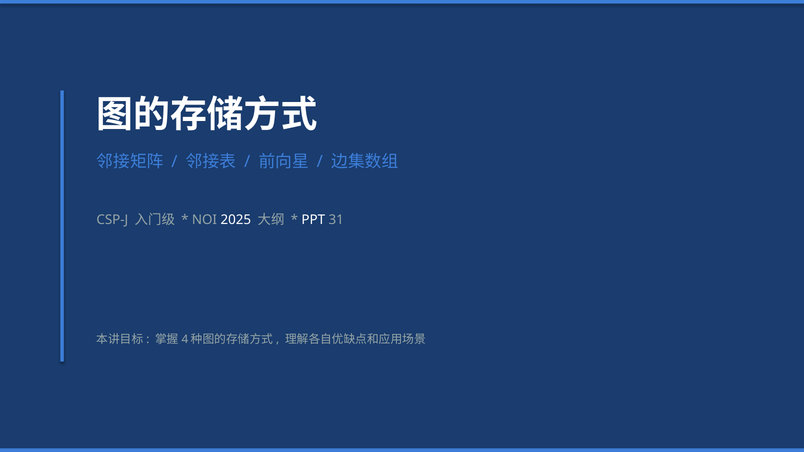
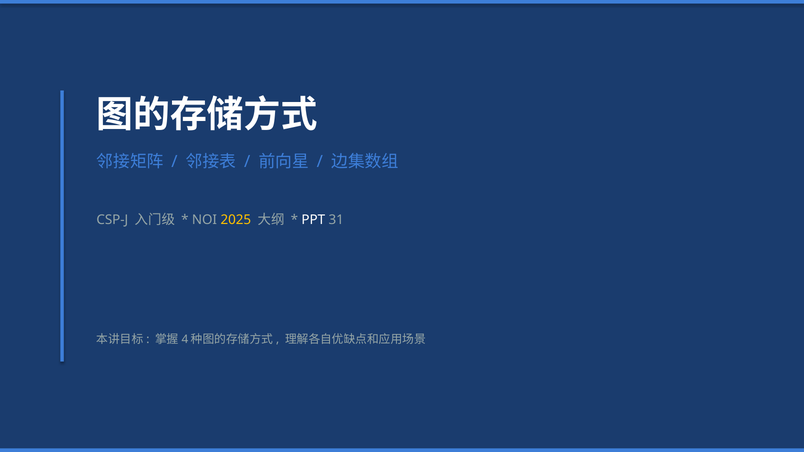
2025 colour: white -> yellow
